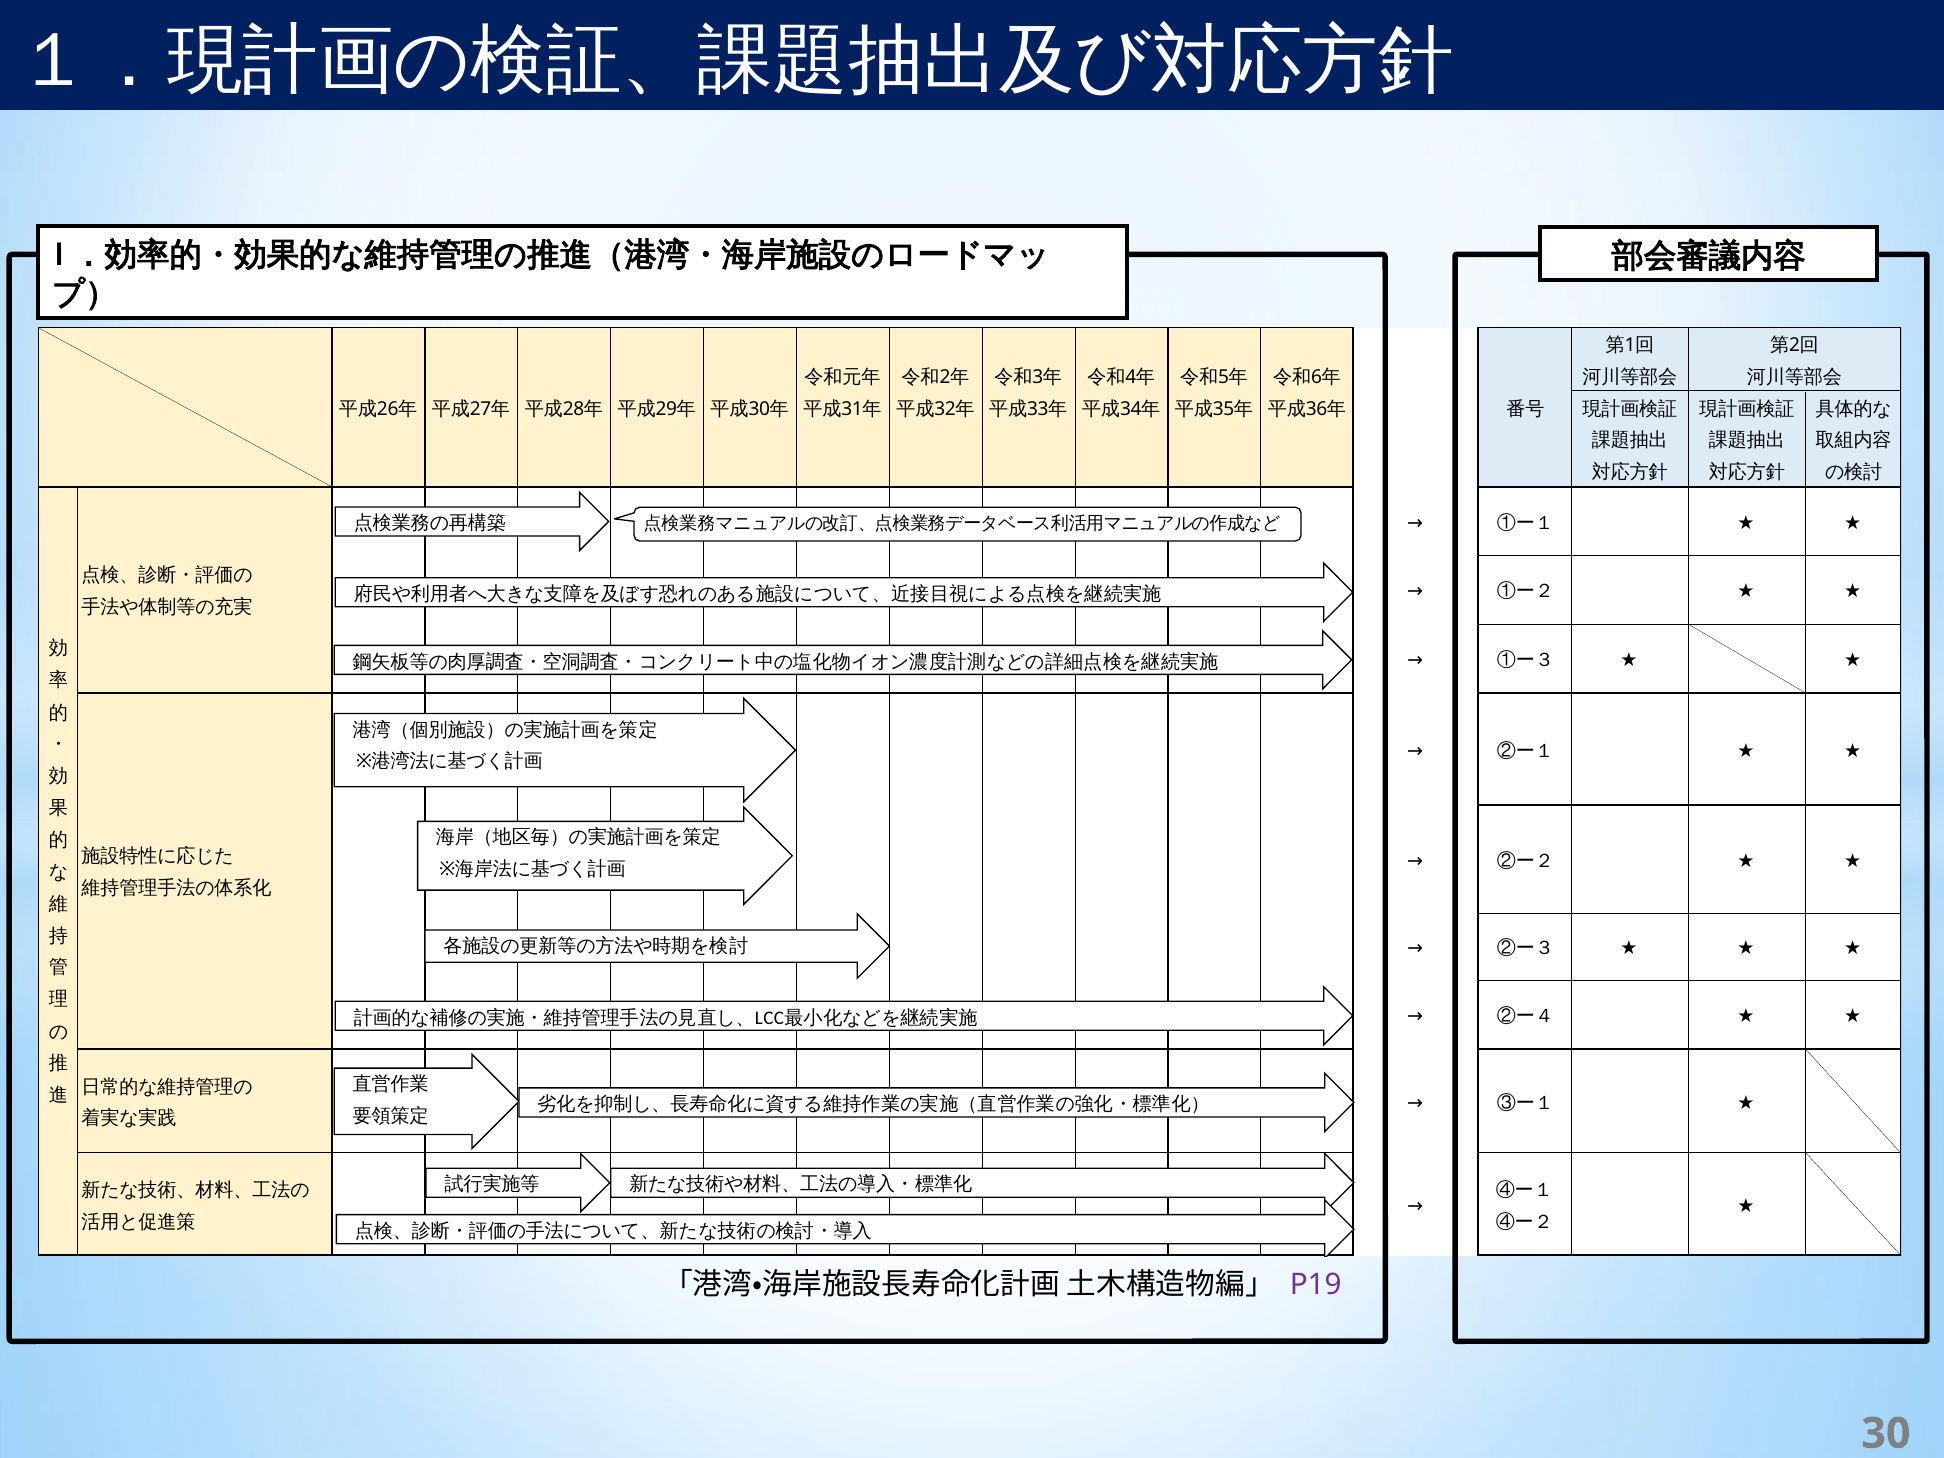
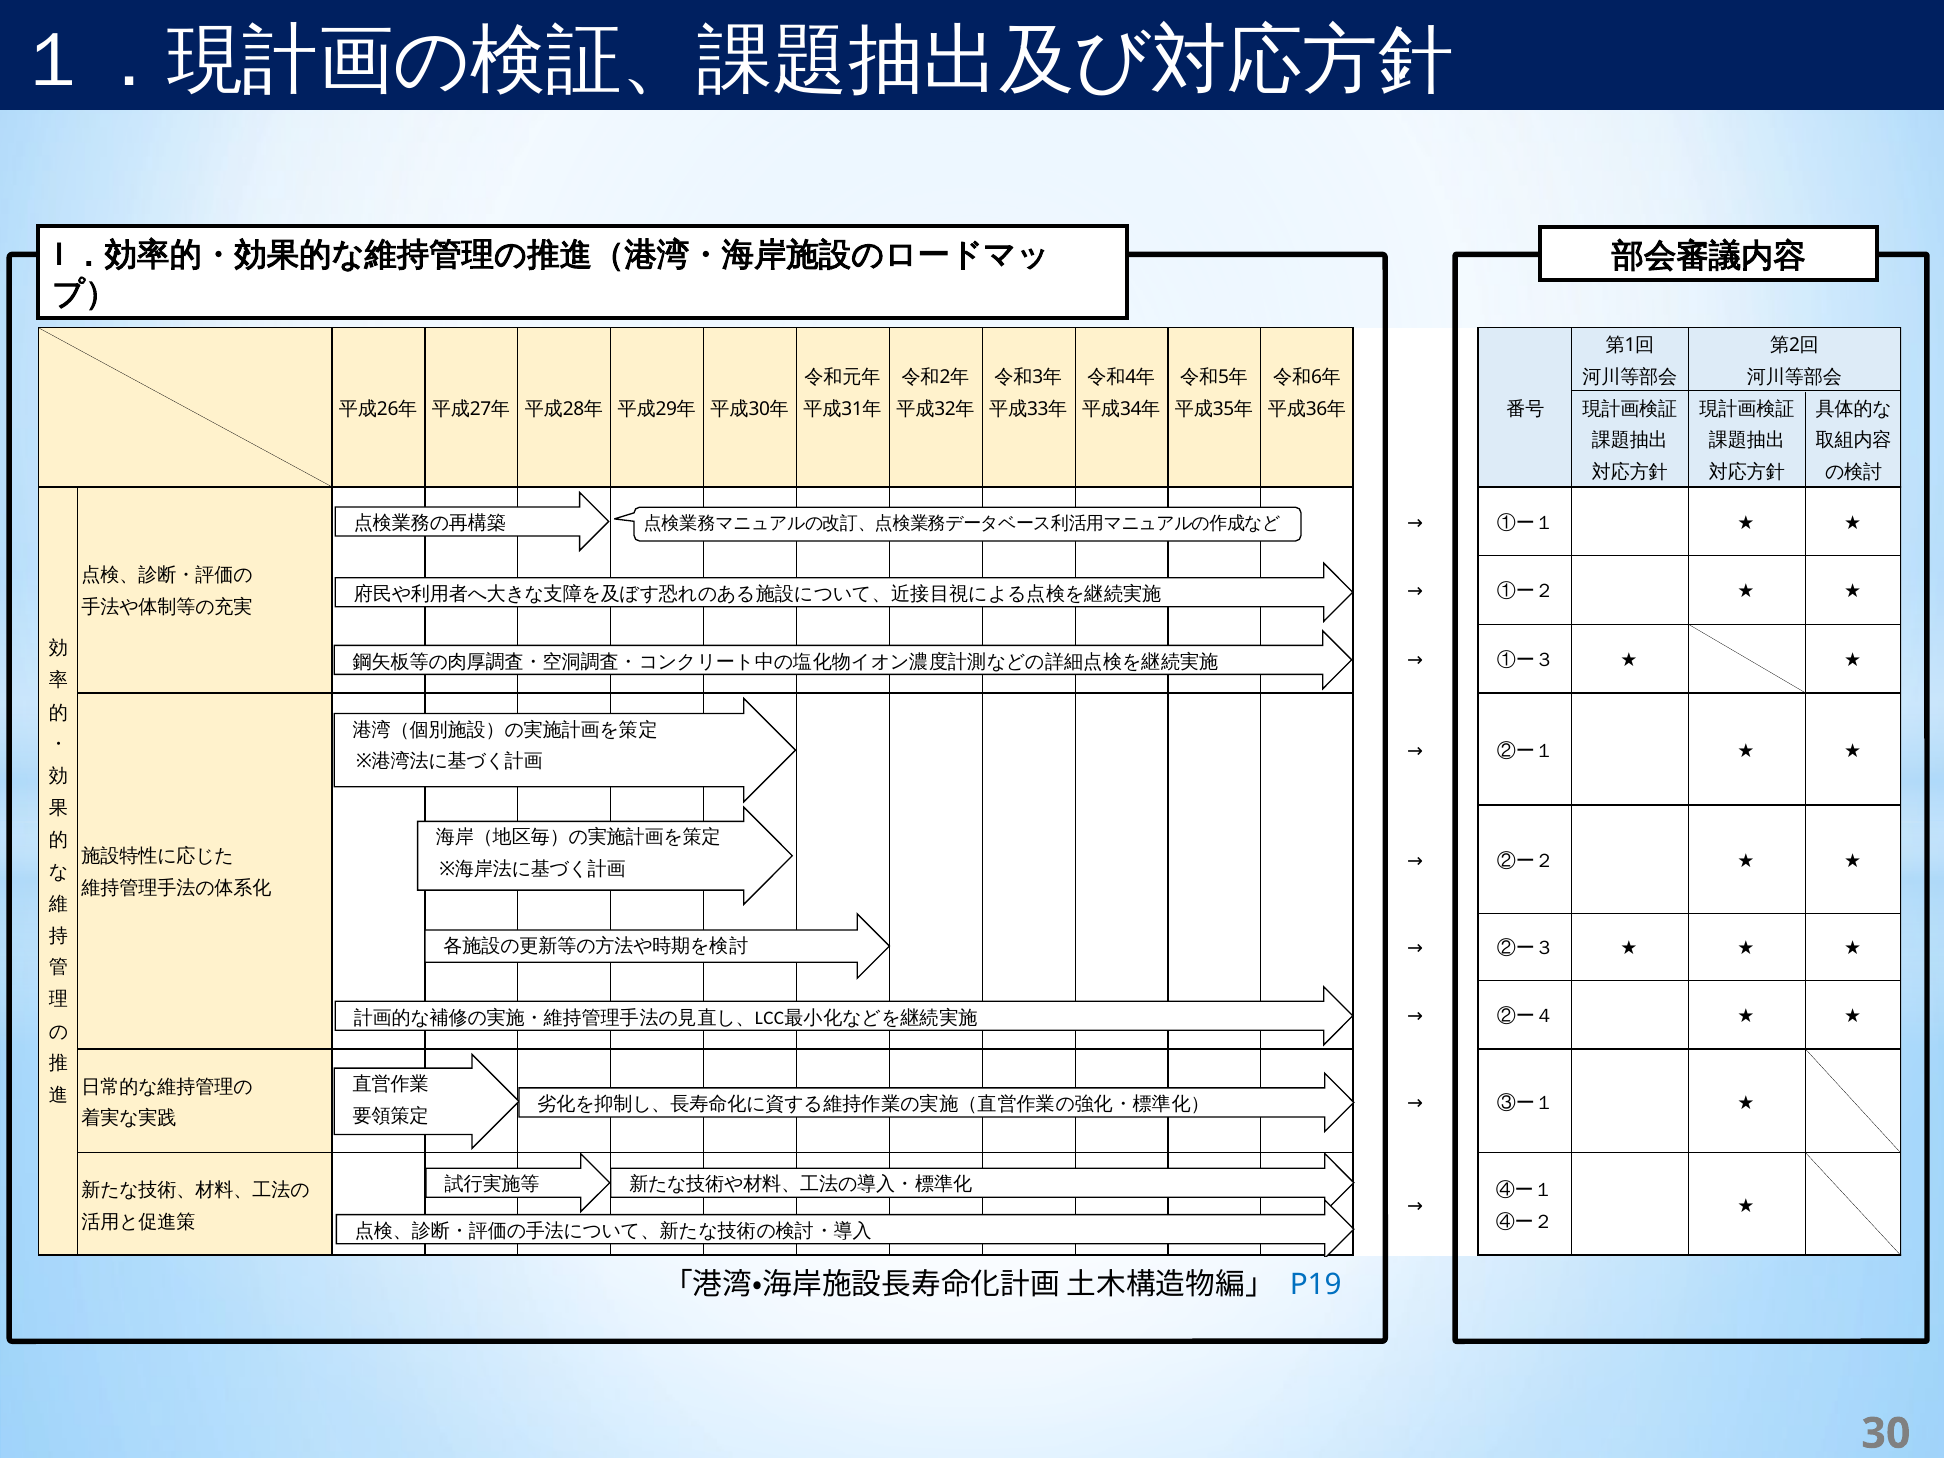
P19 colour: purple -> blue
